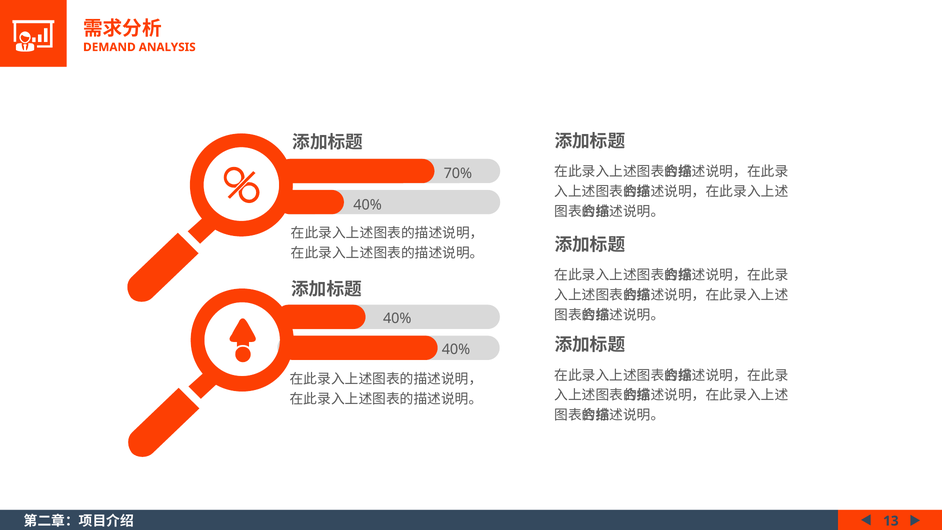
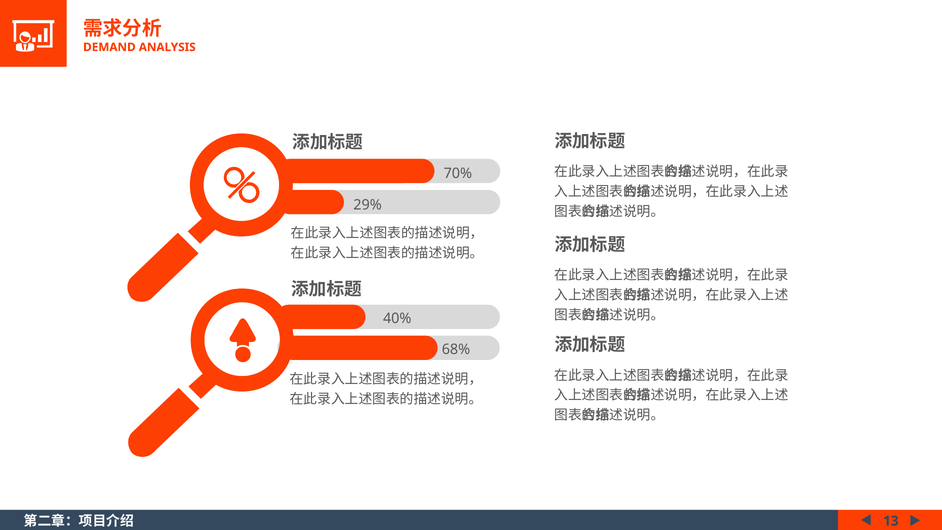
40% at (368, 205): 40% -> 29%
40% at (456, 349): 40% -> 68%
